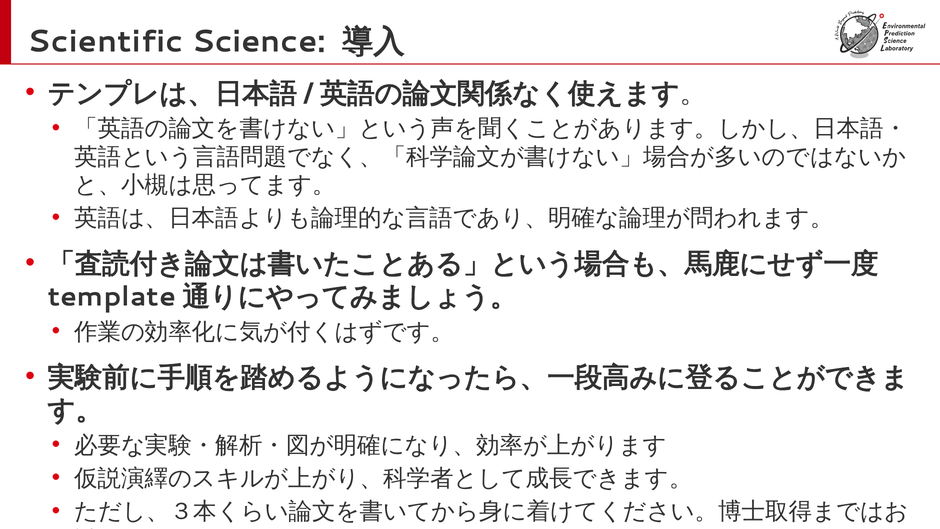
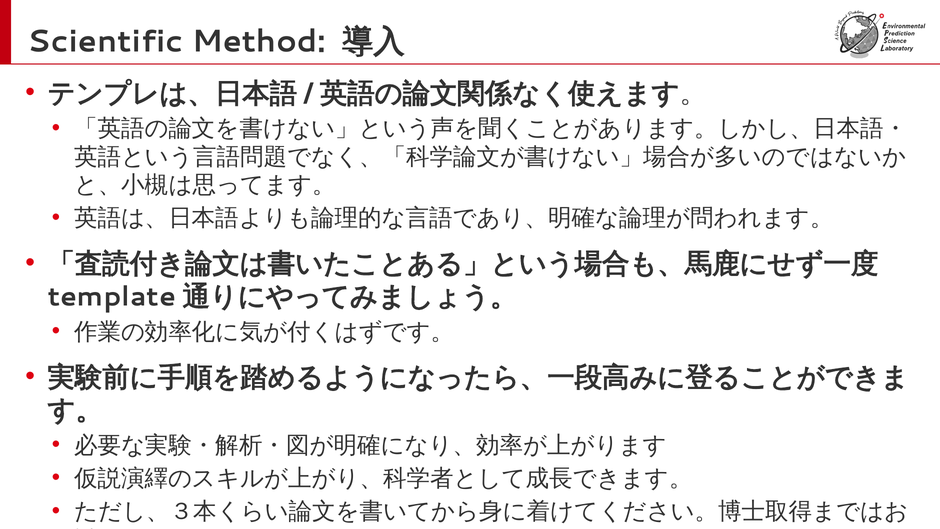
Science: Science -> Method
